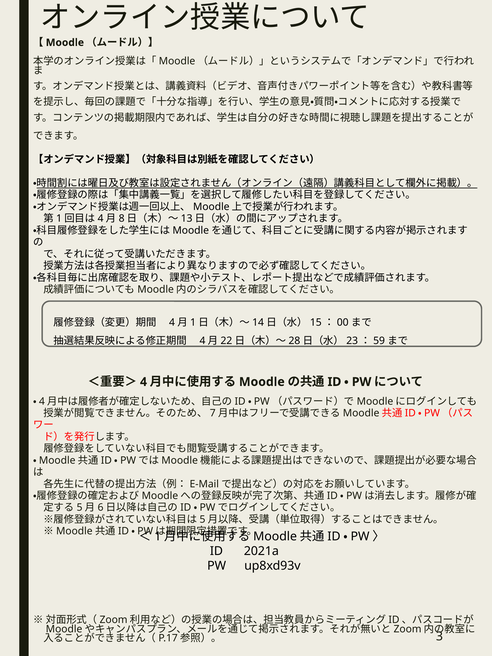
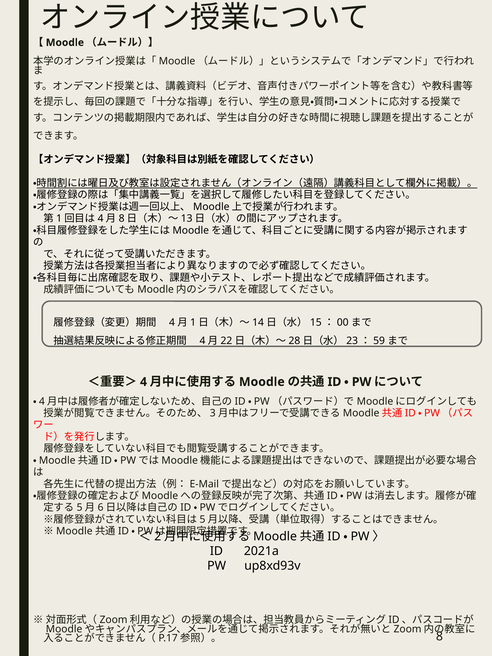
7: 7 -> 3
1 at (158, 536): 1 -> 2
3 at (439, 636): 3 -> 8
